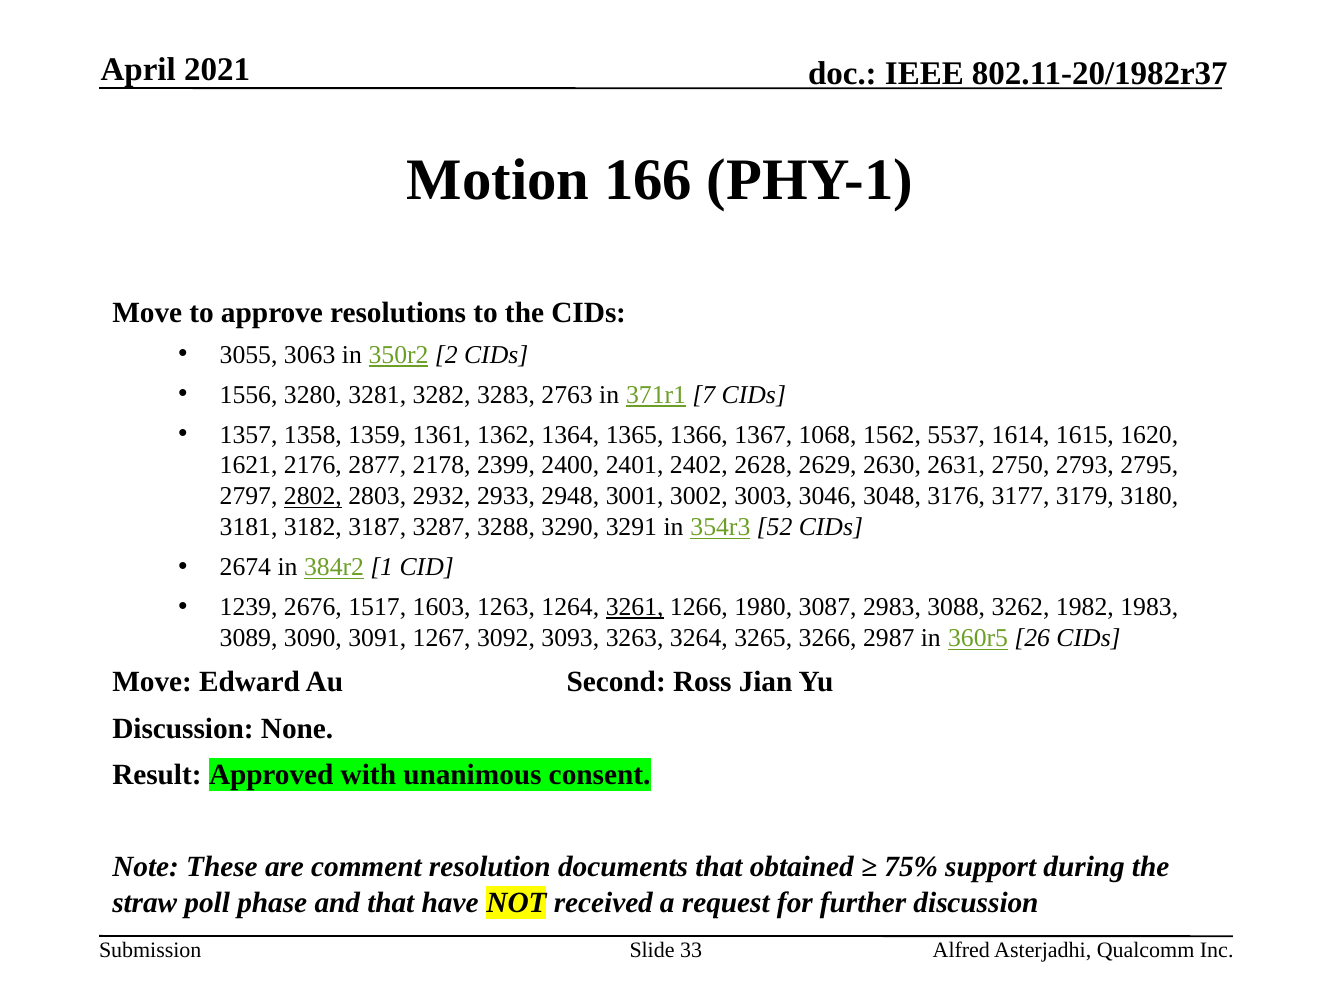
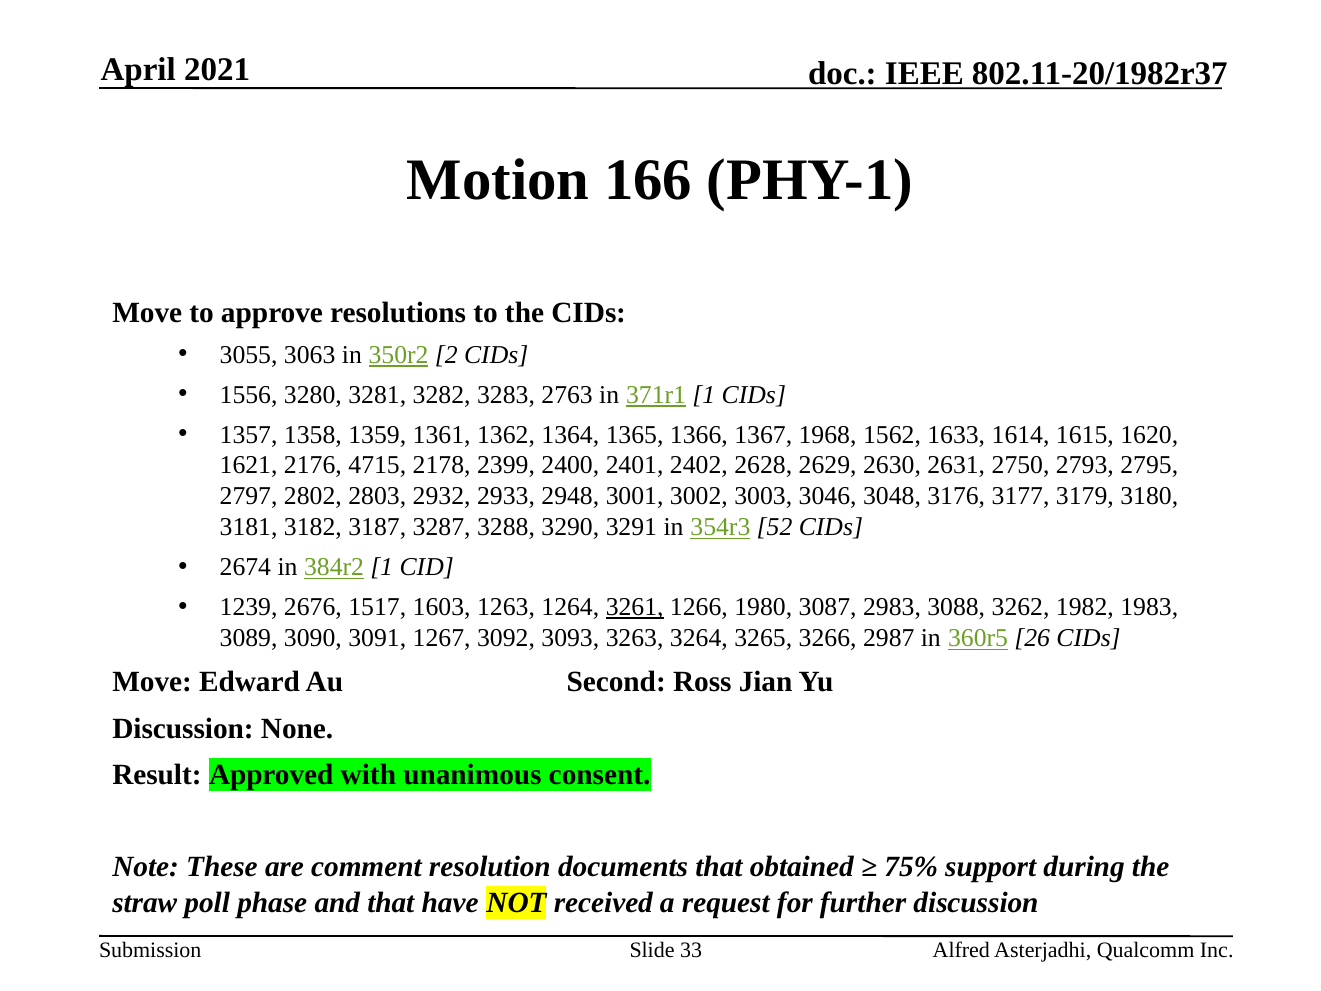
371r1 7: 7 -> 1
1068: 1068 -> 1968
5537: 5537 -> 1633
2877: 2877 -> 4715
2802 underline: present -> none
